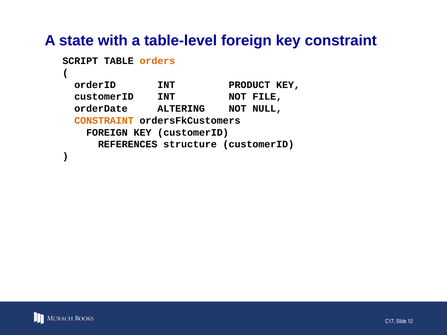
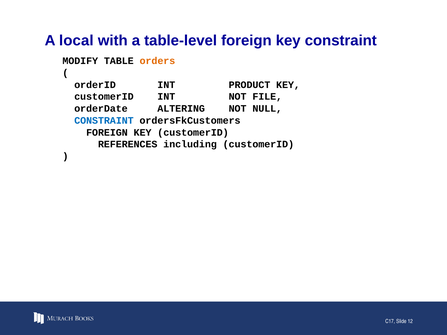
state: state -> local
SCRIPT: SCRIPT -> MODIFY
CONSTRAINT at (104, 121) colour: orange -> blue
structure: structure -> including
